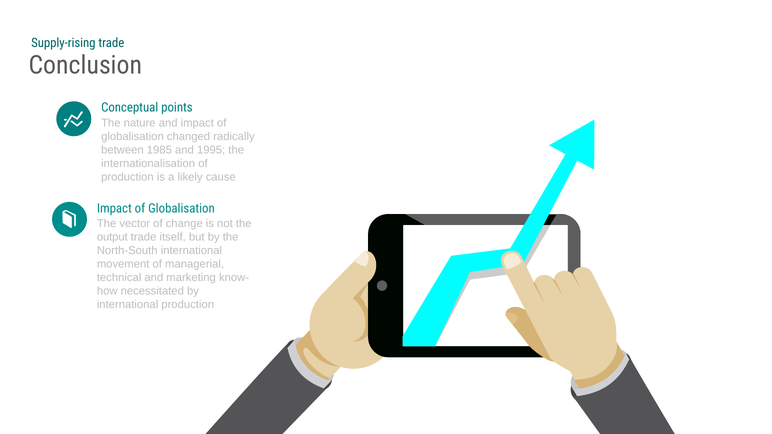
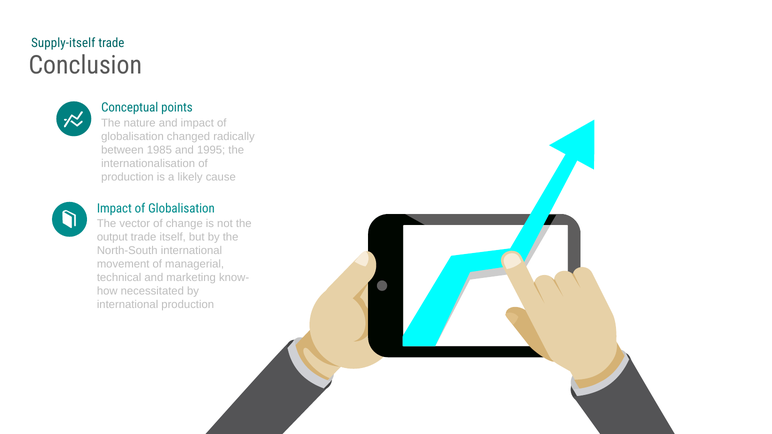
Supply-rising: Supply-rising -> Supply-itself
